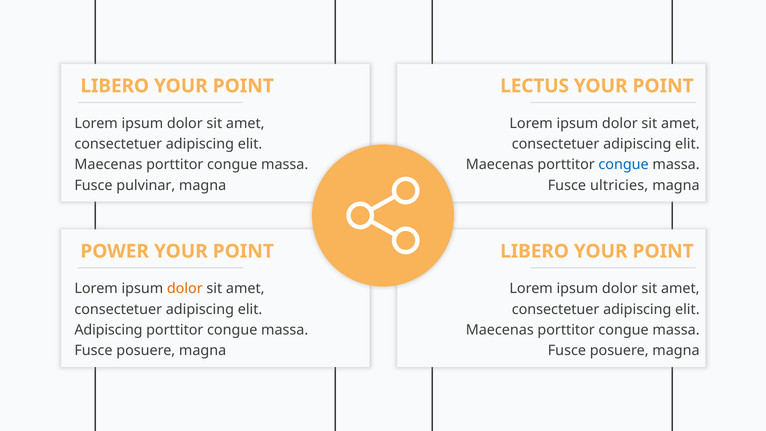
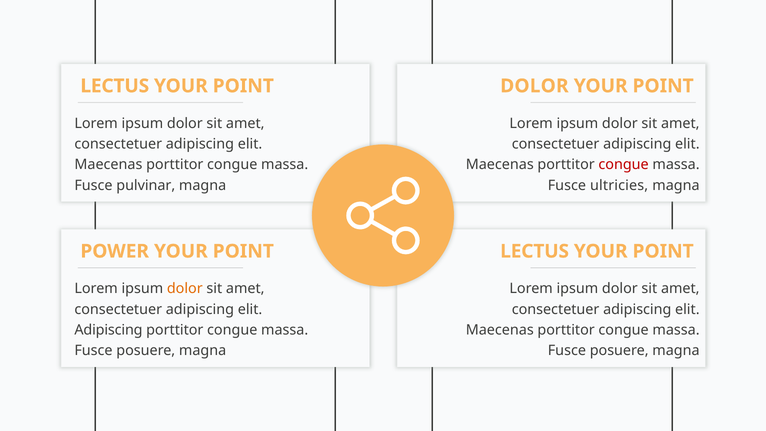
LIBERO at (115, 86): LIBERO -> LECTUS
LECTUS at (535, 86): LECTUS -> DOLOR
congue at (624, 165) colour: blue -> red
LIBERO at (535, 251): LIBERO -> LECTUS
